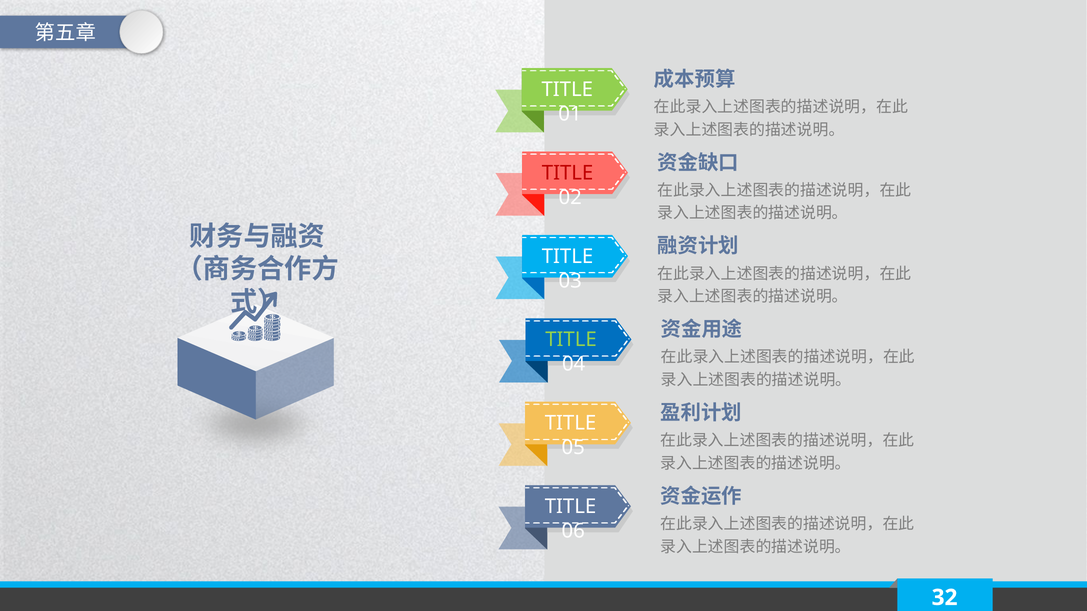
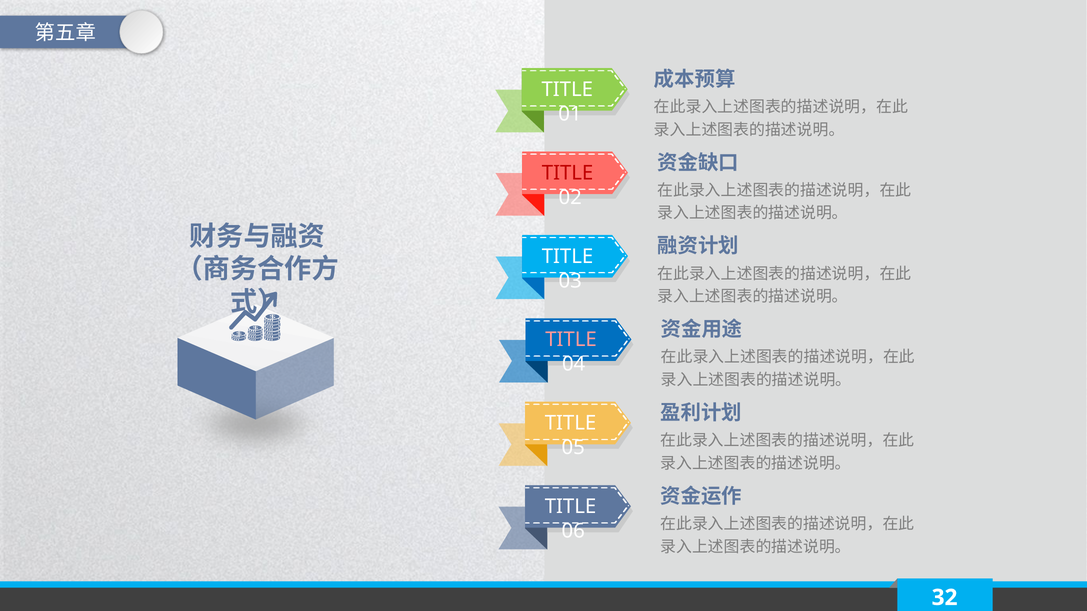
TITLE at (571, 340) colour: light green -> pink
